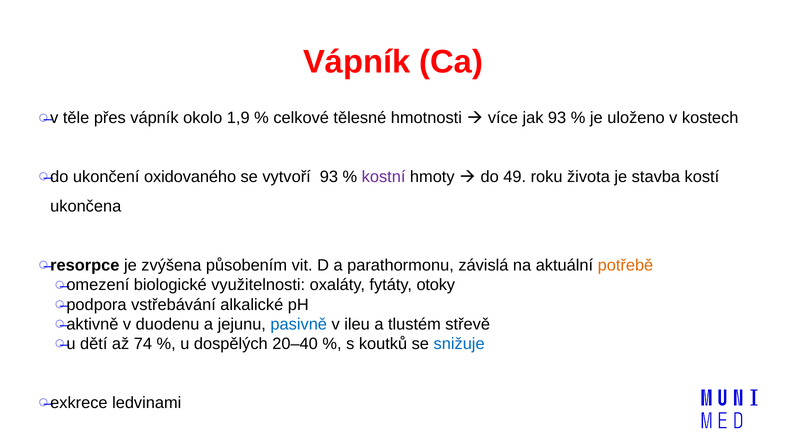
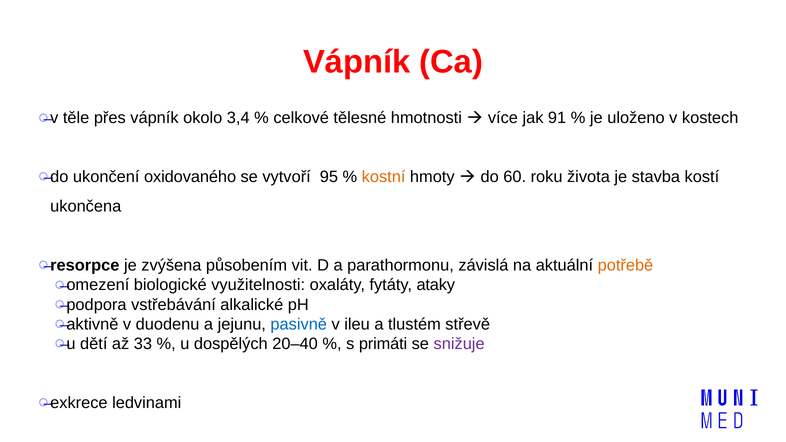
1,9: 1,9 -> 3,4
jak 93: 93 -> 91
vytvoří 93: 93 -> 95
kostní colour: purple -> orange
49: 49 -> 60
otoky: otoky -> ataky
74: 74 -> 33
koutků: koutků -> primáti
snižuje colour: blue -> purple
